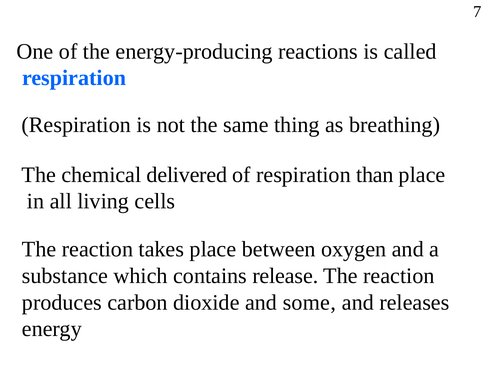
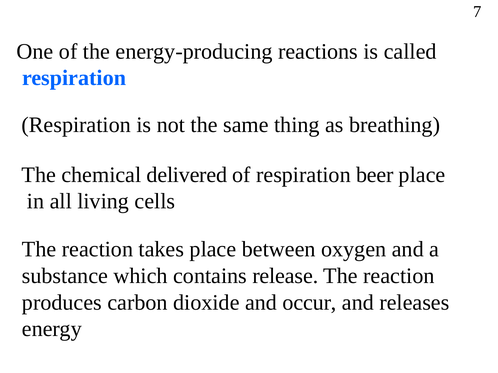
than: than -> beer
some: some -> occur
